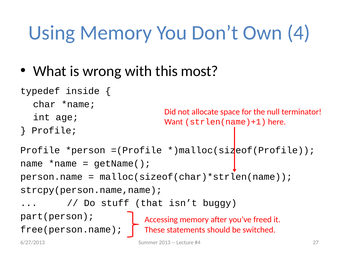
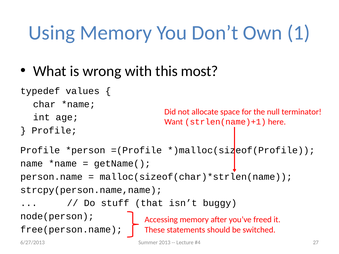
4: 4 -> 1
inside: inside -> values
part(person: part(person -> node(person
